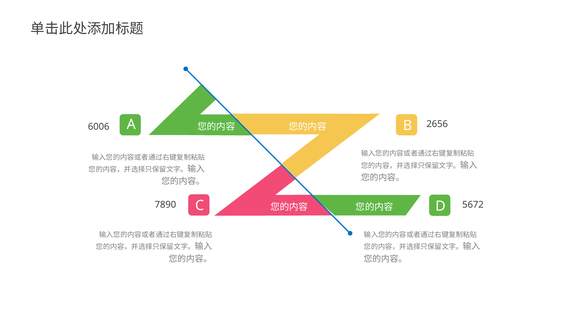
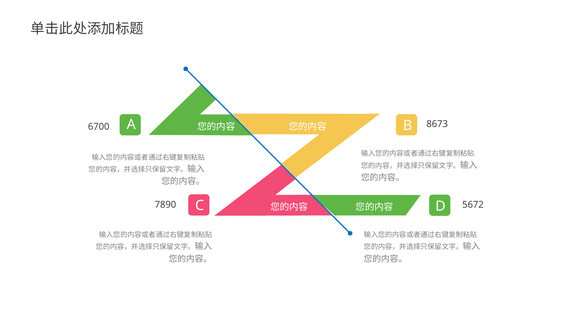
2656: 2656 -> 8673
6006: 6006 -> 6700
